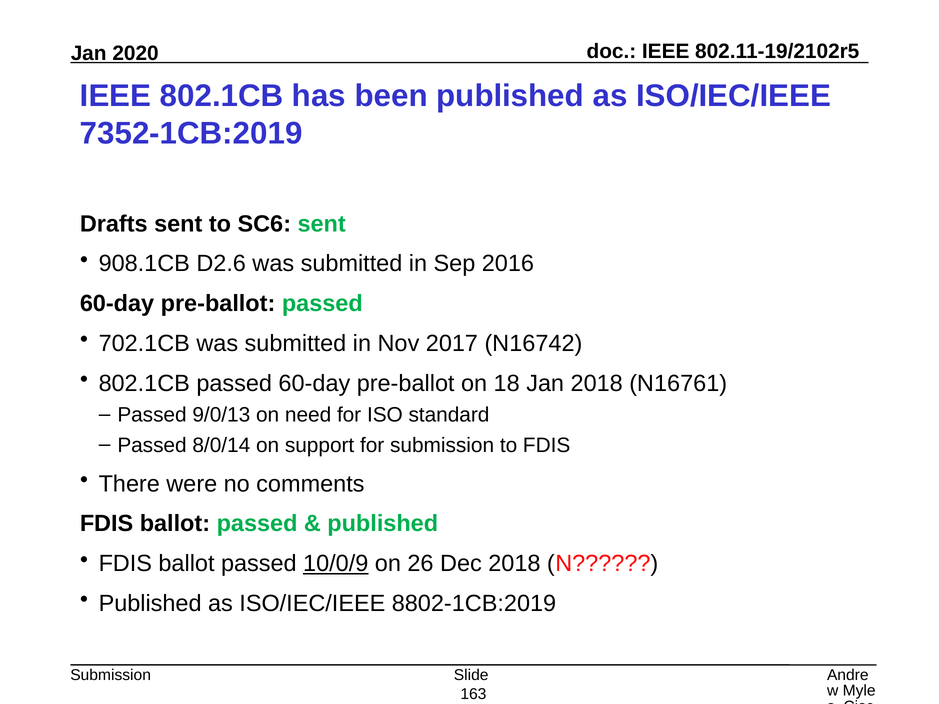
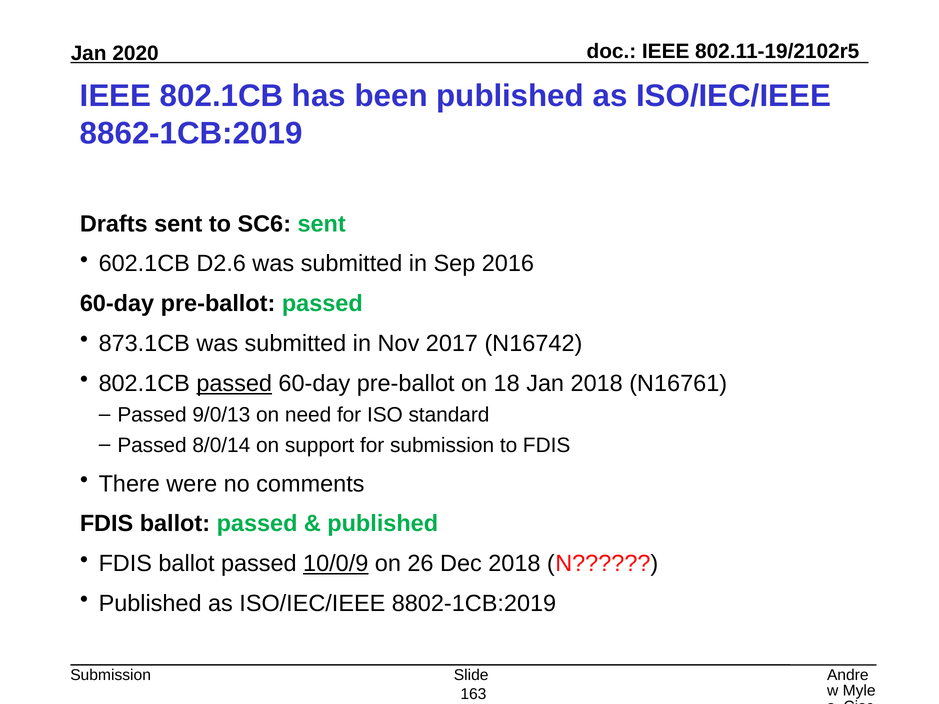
7352-1CB:2019: 7352-1CB:2019 -> 8862-1CB:2019
908.1CB: 908.1CB -> 602.1CB
702.1CB: 702.1CB -> 873.1CB
passed at (234, 384) underline: none -> present
